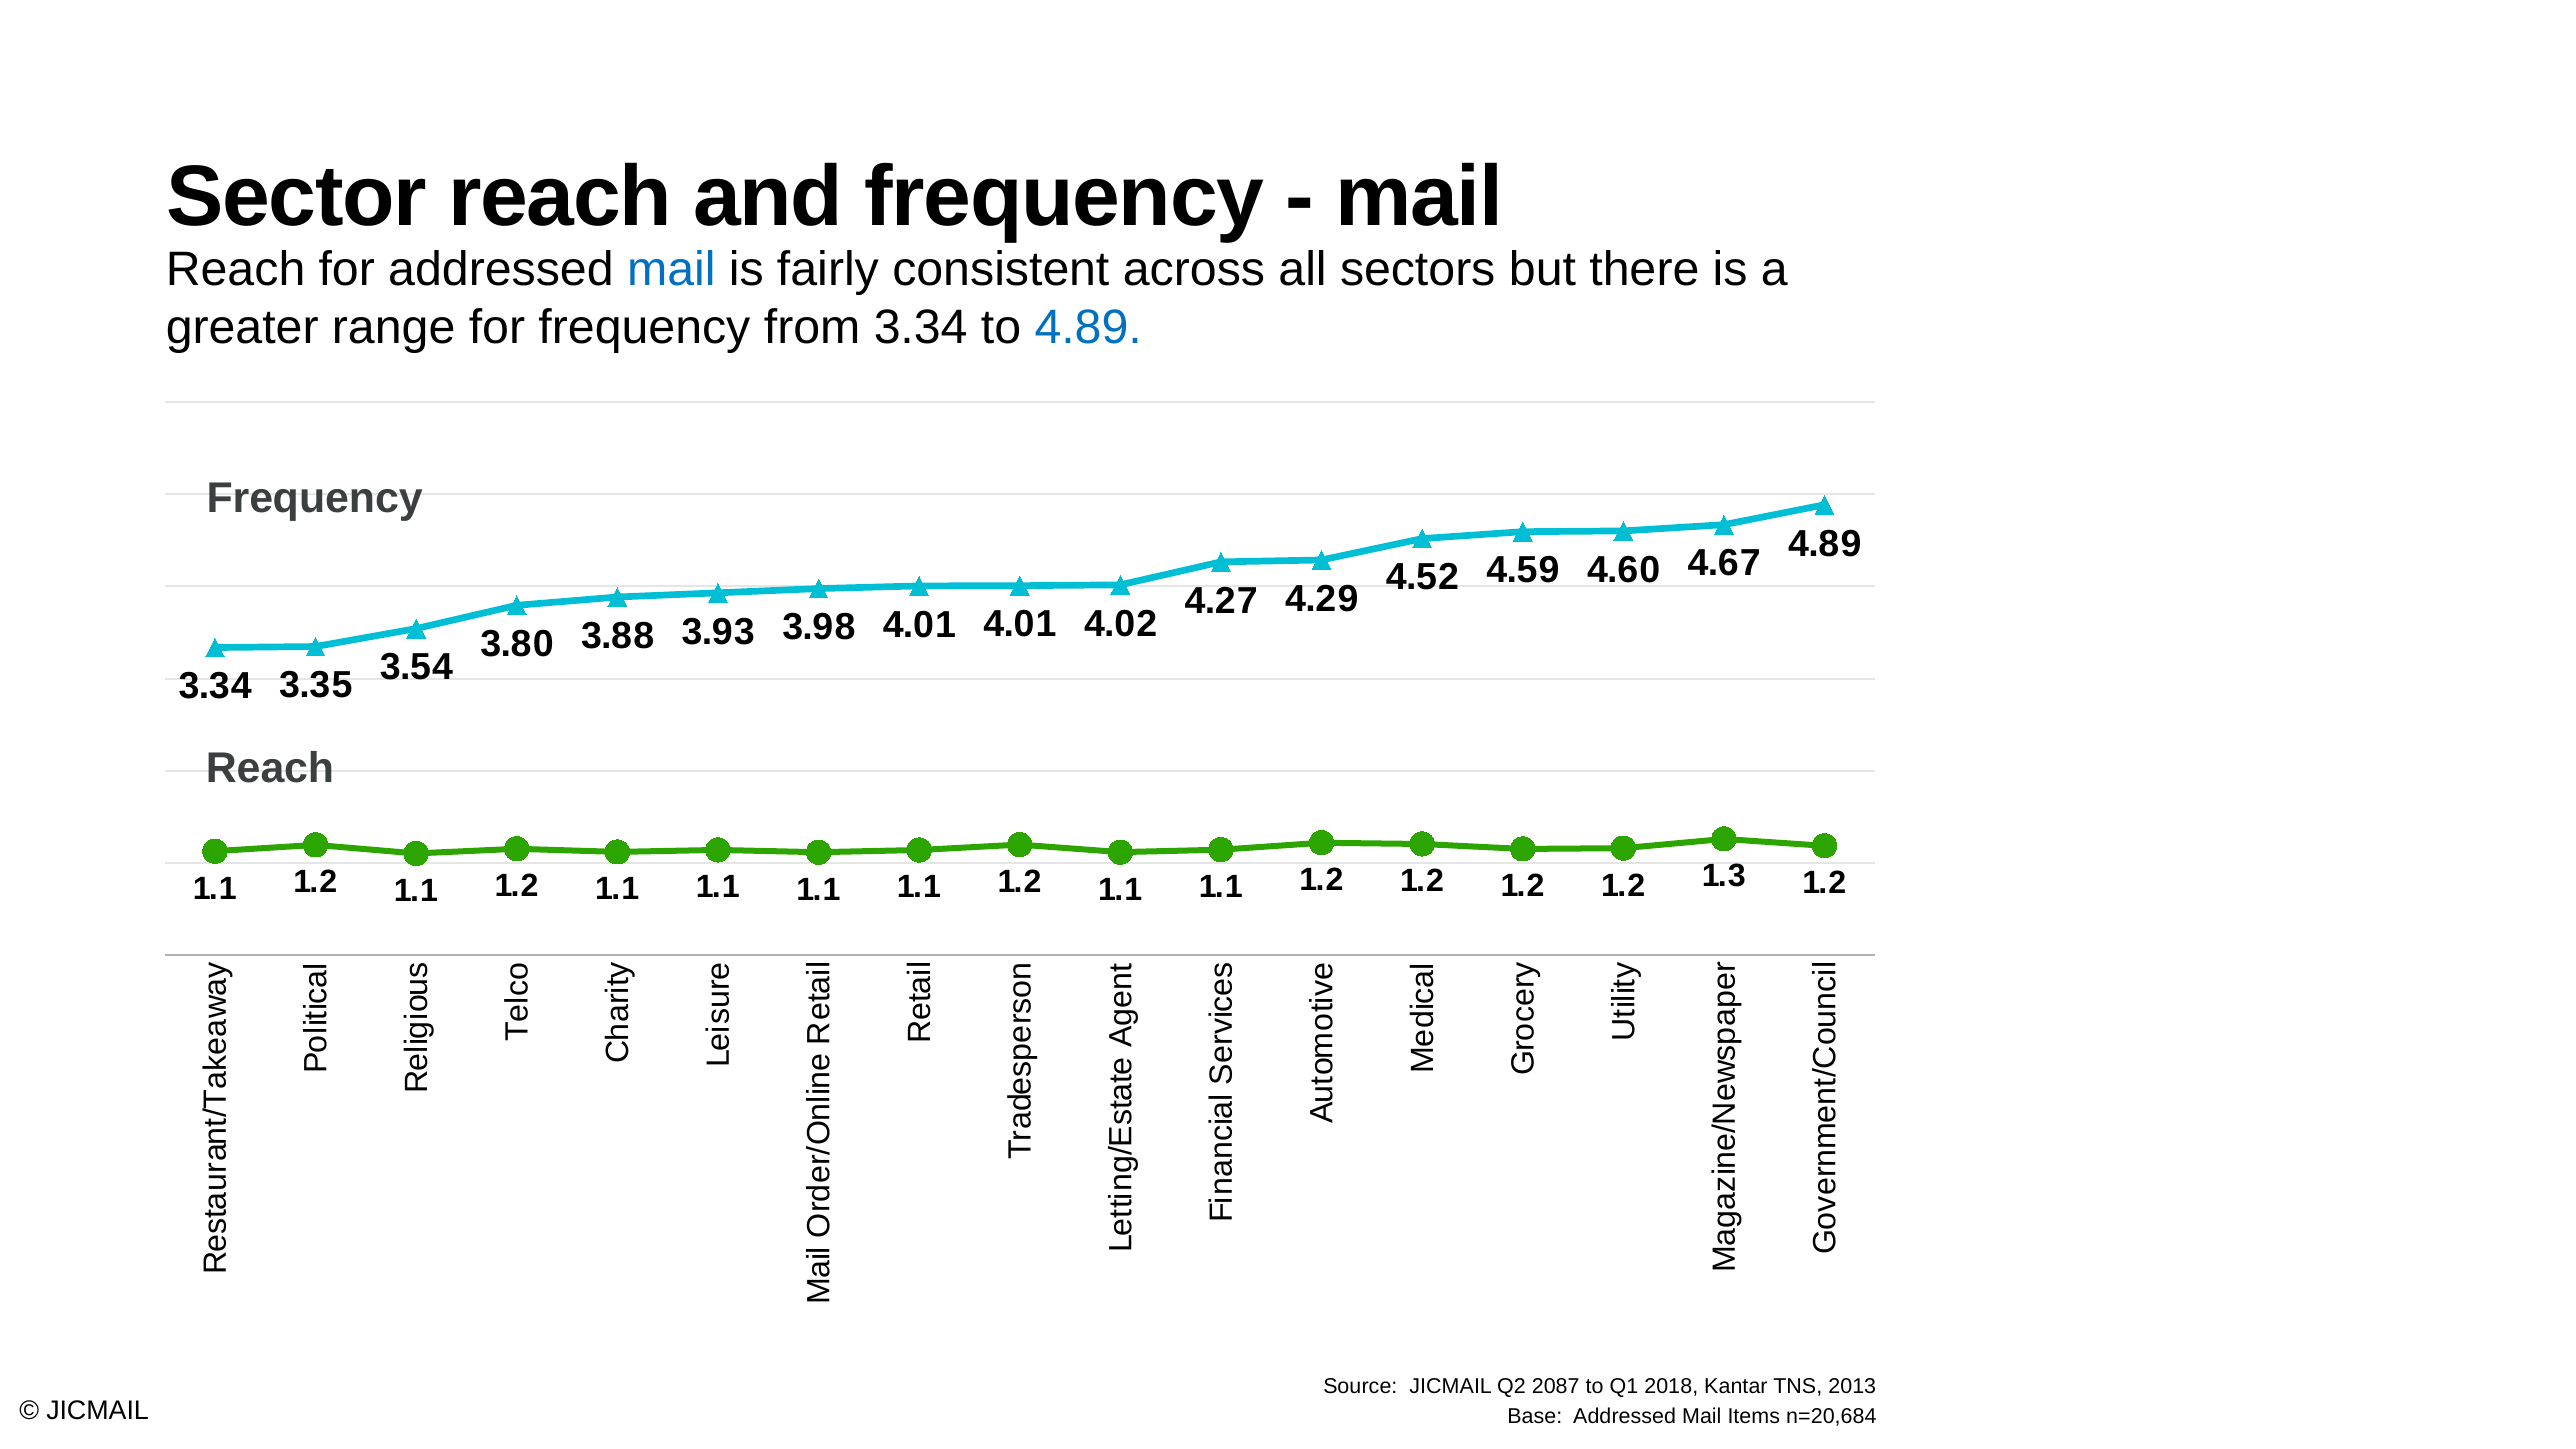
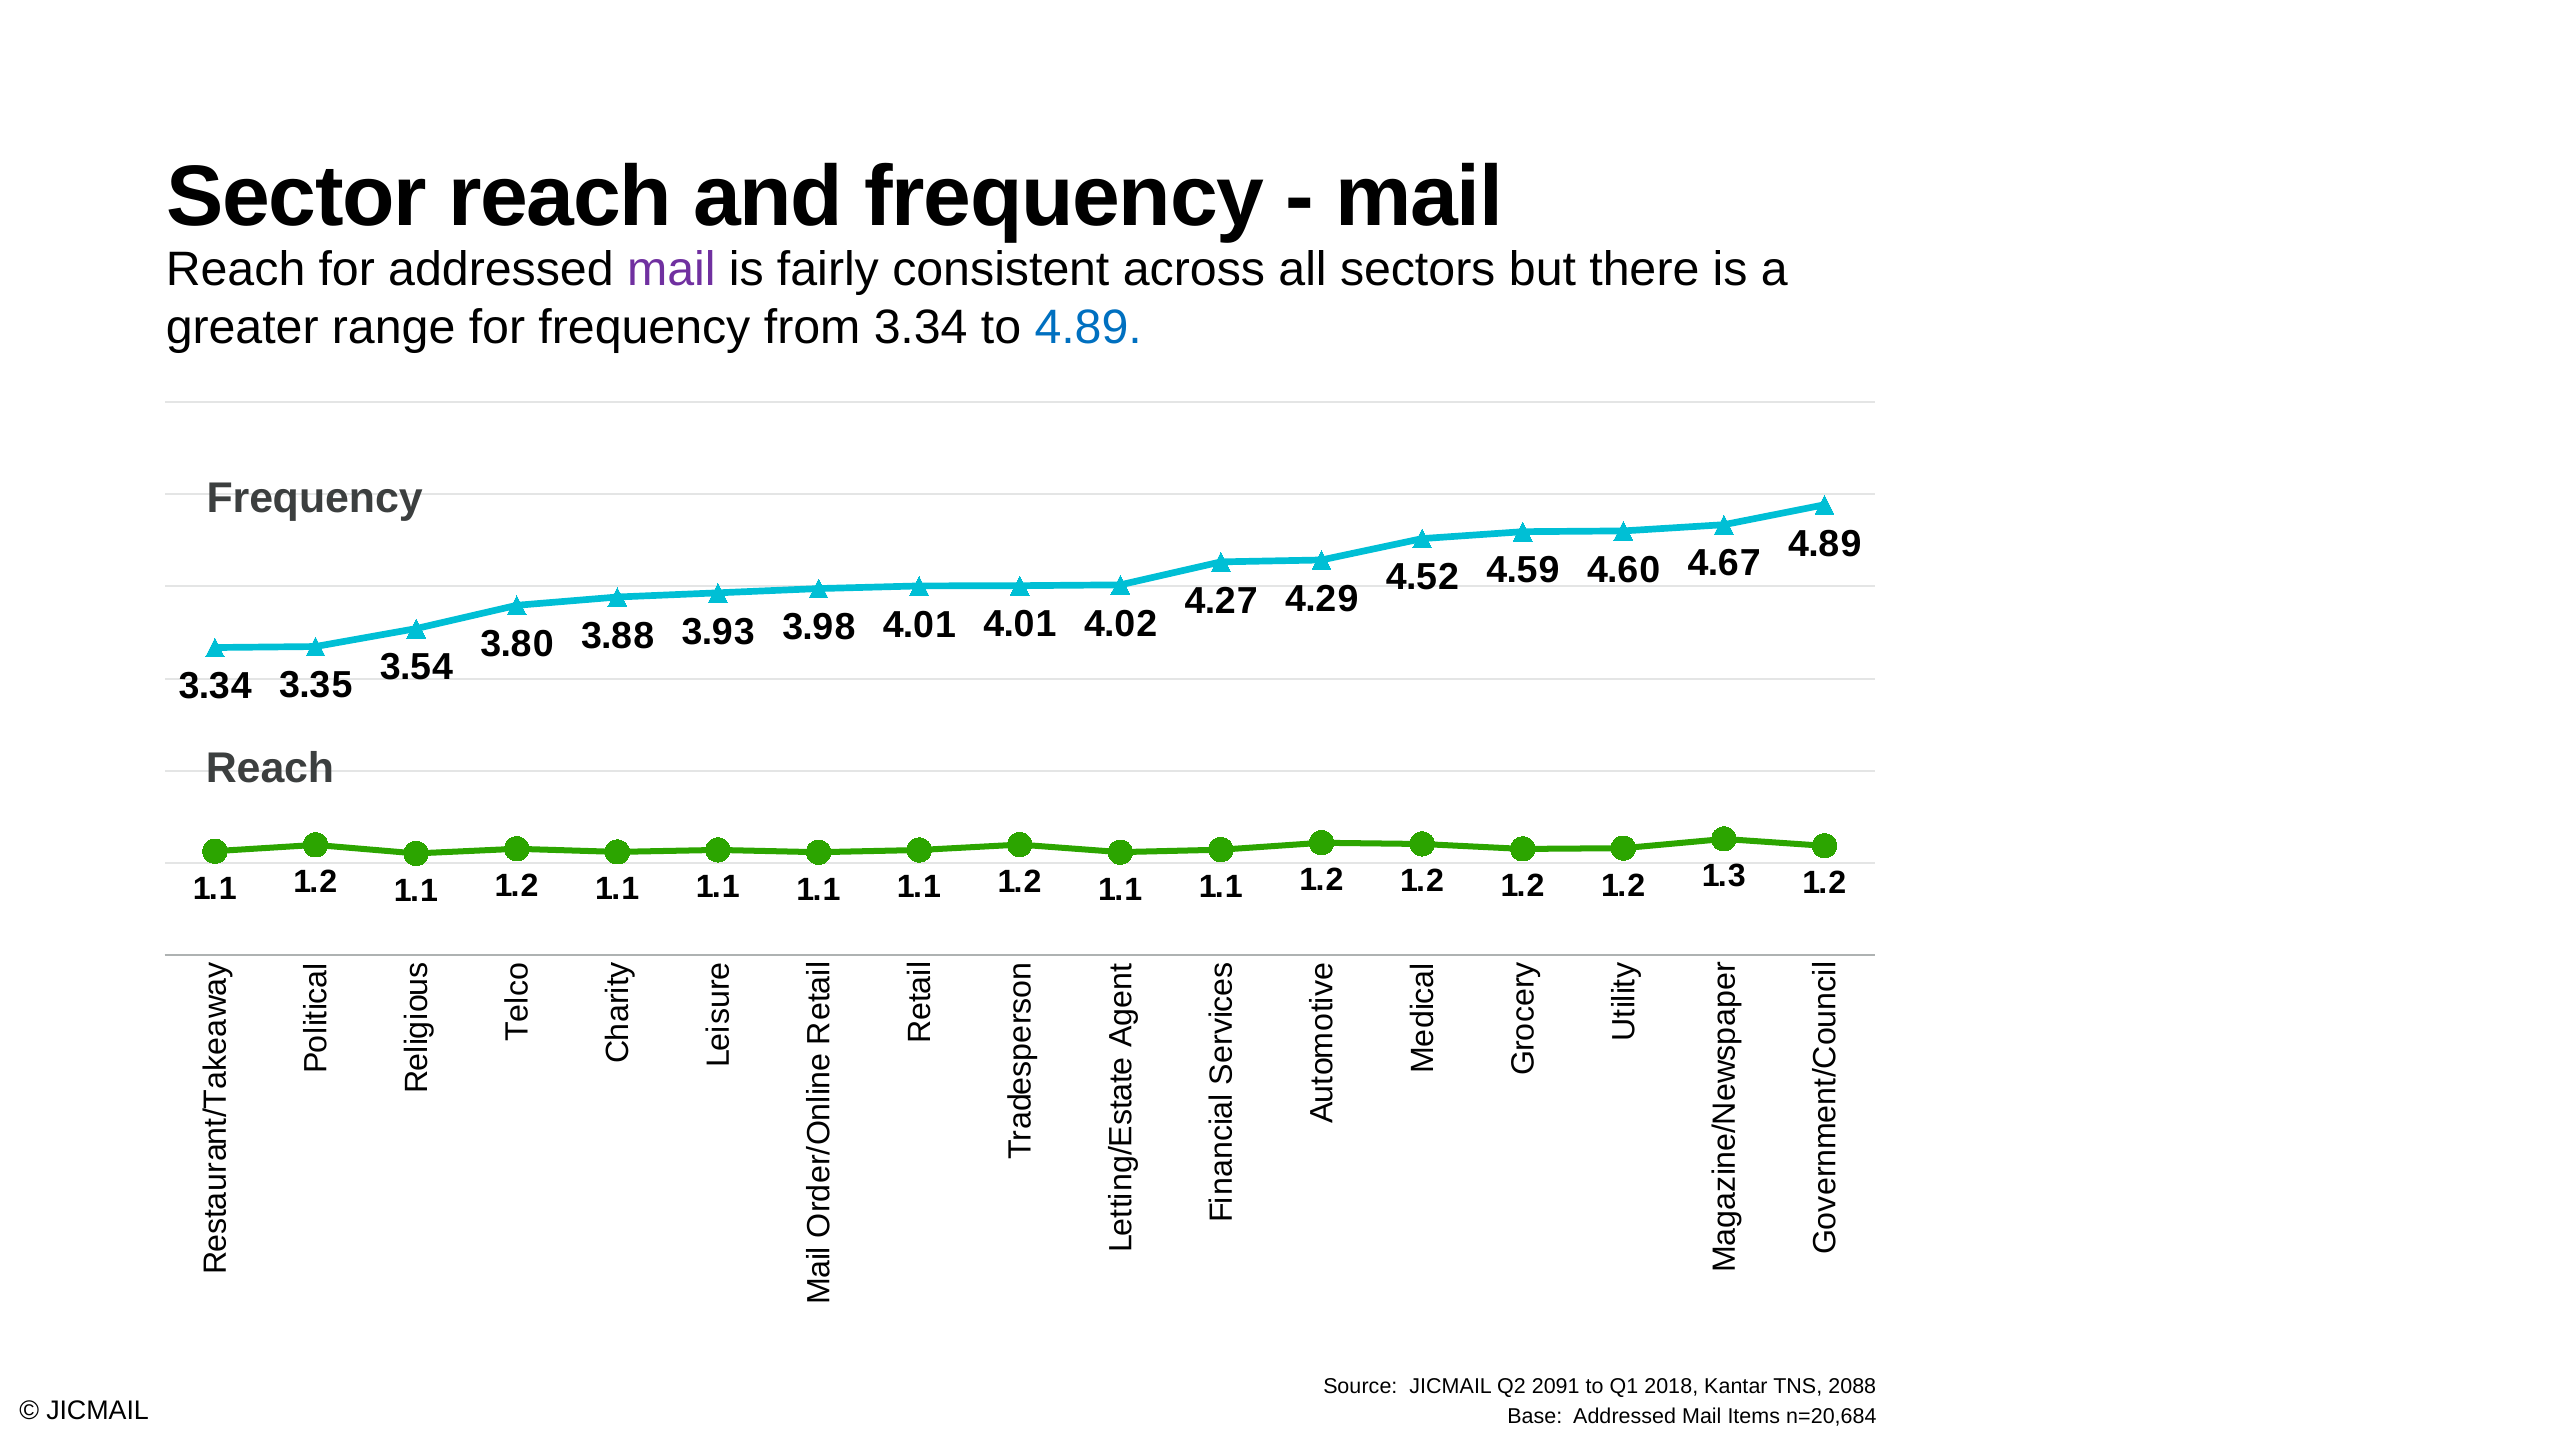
mail at (671, 270) colour: blue -> purple
2087: 2087 -> 2091
2013: 2013 -> 2088
